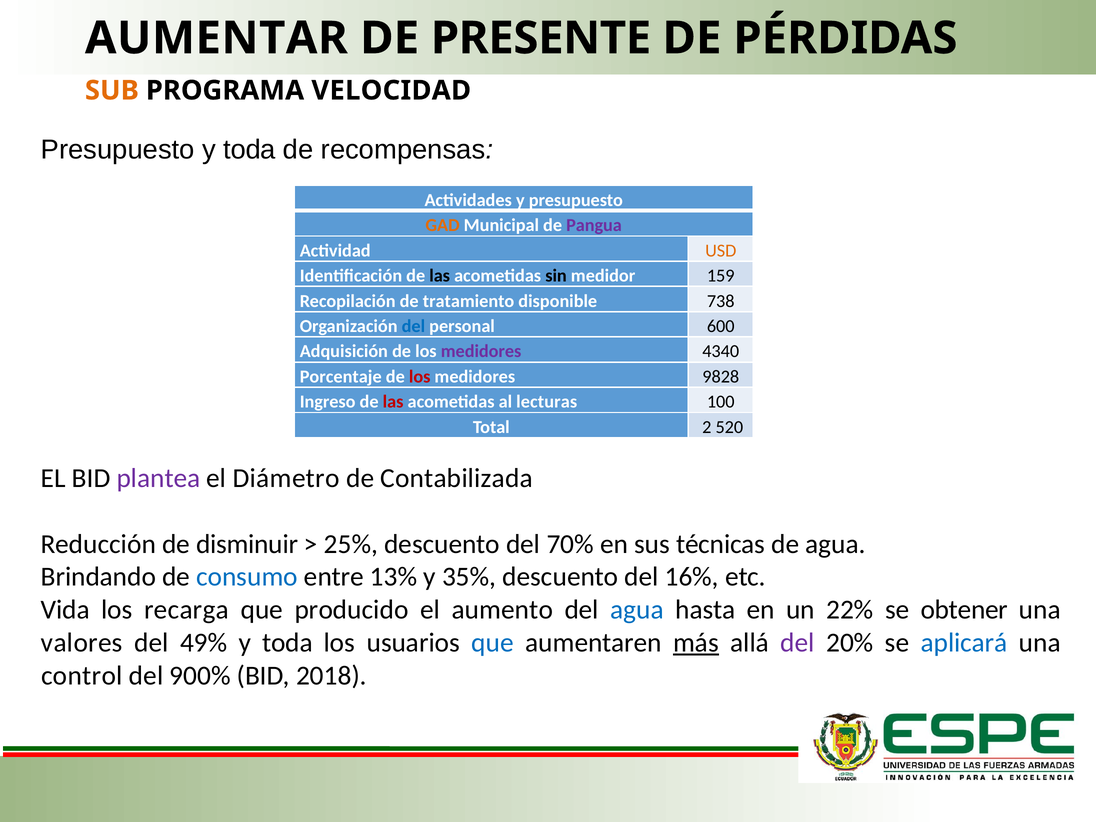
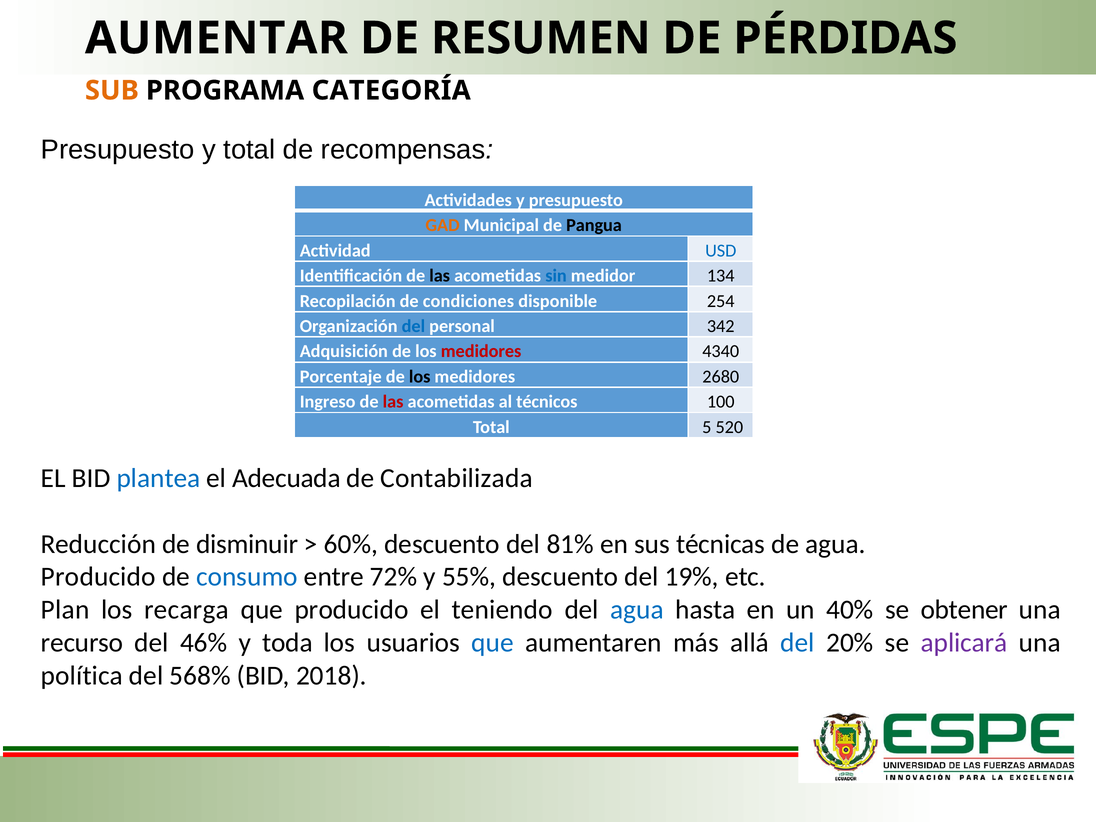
PRESENTE: PRESENTE -> RESUMEN
VELOCIDAD: VELOCIDAD -> CATEGORÍA
Presupuesto y toda: toda -> total
Pangua colour: purple -> black
USD colour: orange -> blue
sin colour: black -> blue
159: 159 -> 134
tratamiento: tratamiento -> condiciones
738: 738 -> 254
600: 600 -> 342
medidores at (481, 351) colour: purple -> red
los at (420, 377) colour: red -> black
9828: 9828 -> 2680
lecturas: lecturas -> técnicos
2: 2 -> 5
plantea colour: purple -> blue
Diámetro: Diámetro -> Adecuada
25%: 25% -> 60%
70%: 70% -> 81%
Brindando at (98, 577): Brindando -> Producido
13%: 13% -> 72%
35%: 35% -> 55%
16%: 16% -> 19%
Vida: Vida -> Plan
aumento: aumento -> teniendo
22%: 22% -> 40%
valores: valores -> recurso
49%: 49% -> 46%
más underline: present -> none
del at (798, 643) colour: purple -> blue
aplicará colour: blue -> purple
control: control -> política
900%: 900% -> 568%
